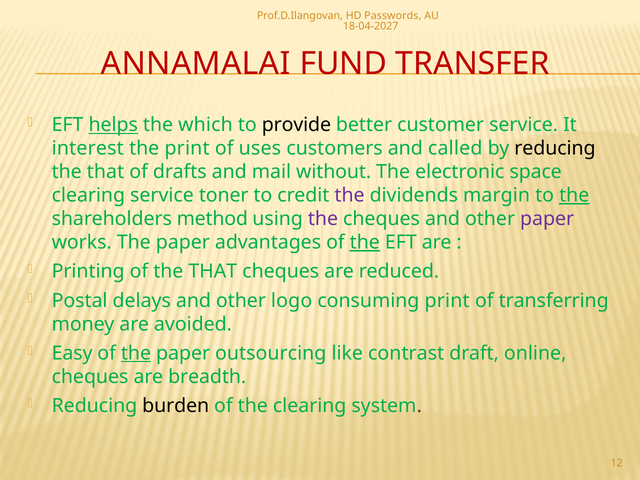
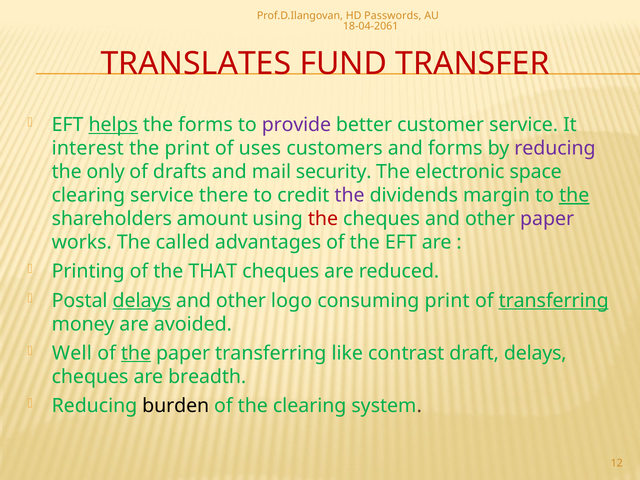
18-04-2027: 18-04-2027 -> 18-04-2061
ANNAMALAI: ANNAMALAI -> TRANSLATES
the which: which -> forms
provide colour: black -> purple
and called: called -> forms
reducing at (555, 148) colour: black -> purple
that at (105, 172): that -> only
without: without -> security
toner: toner -> there
method: method -> amount
the at (323, 219) colour: purple -> red
works The paper: paper -> called
the at (365, 242) underline: present -> none
delays at (142, 301) underline: none -> present
transferring at (554, 301) underline: none -> present
Easy: Easy -> Well
paper outsourcing: outsourcing -> transferring
draft online: online -> delays
